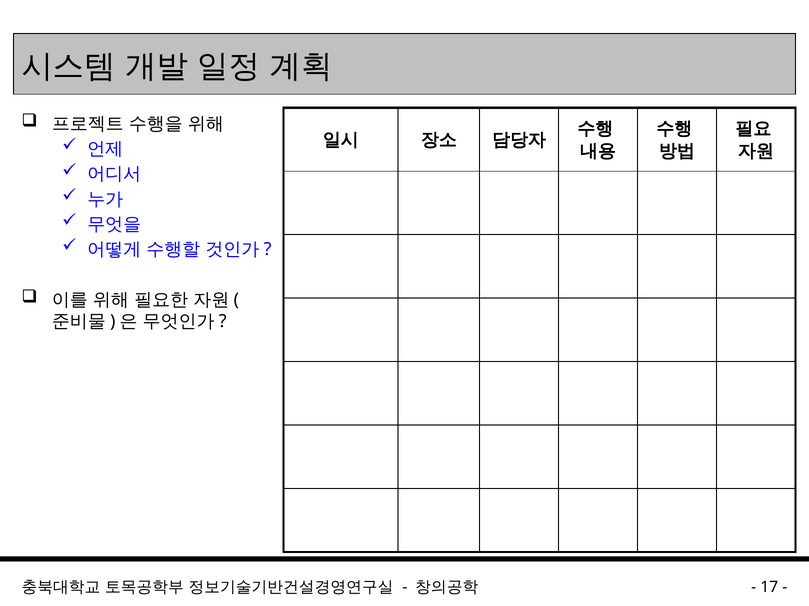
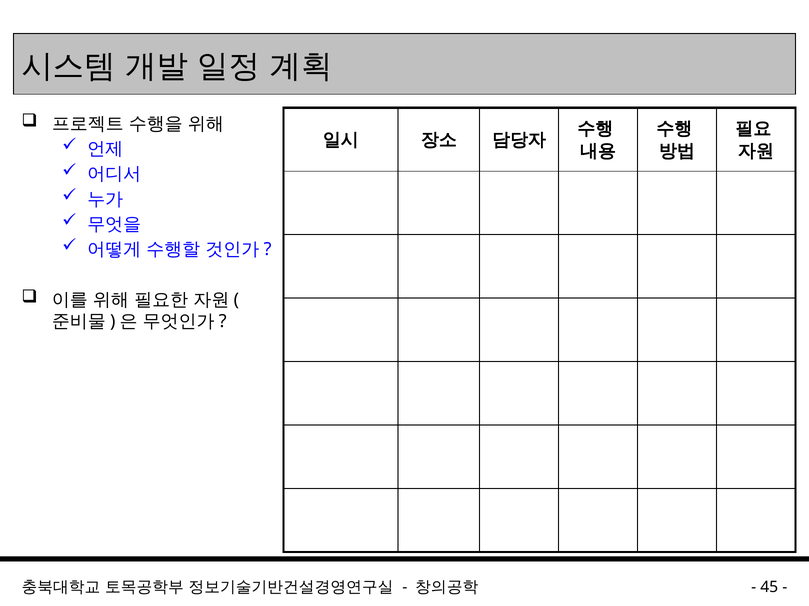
17: 17 -> 45
